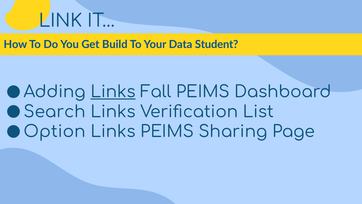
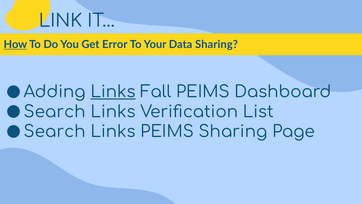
How underline: none -> present
Build: Build -> Error
Data Student: Student -> Sharing
Option at (55, 132): Option -> Search
